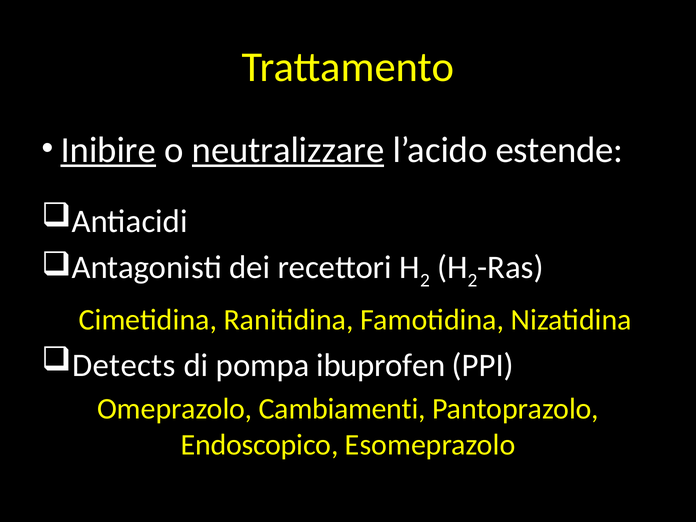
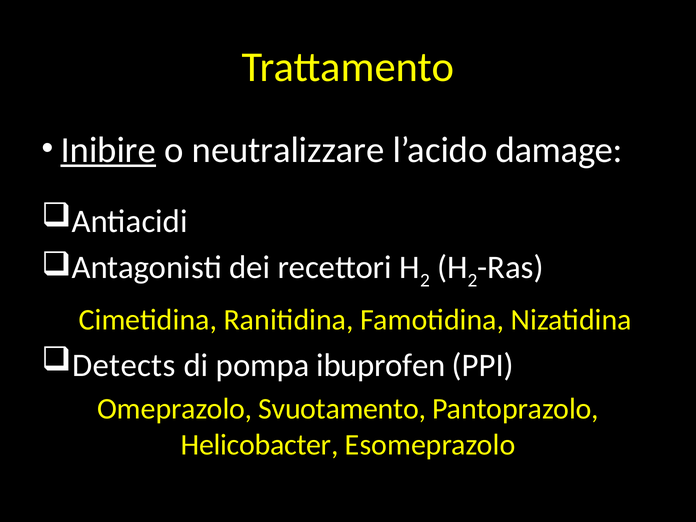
neutralizzare underline: present -> none
estende: estende -> damage
Cambiamenti: Cambiamenti -> Svuotamento
Endoscopico: Endoscopico -> Helicobacter
